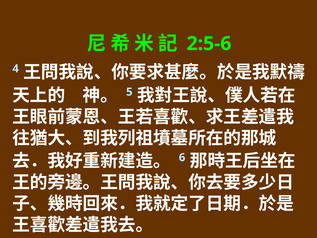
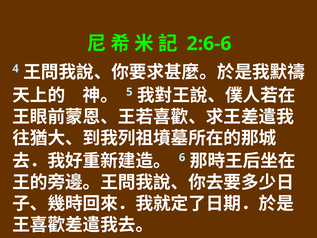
2:5-6: 2:5-6 -> 2:6-6
